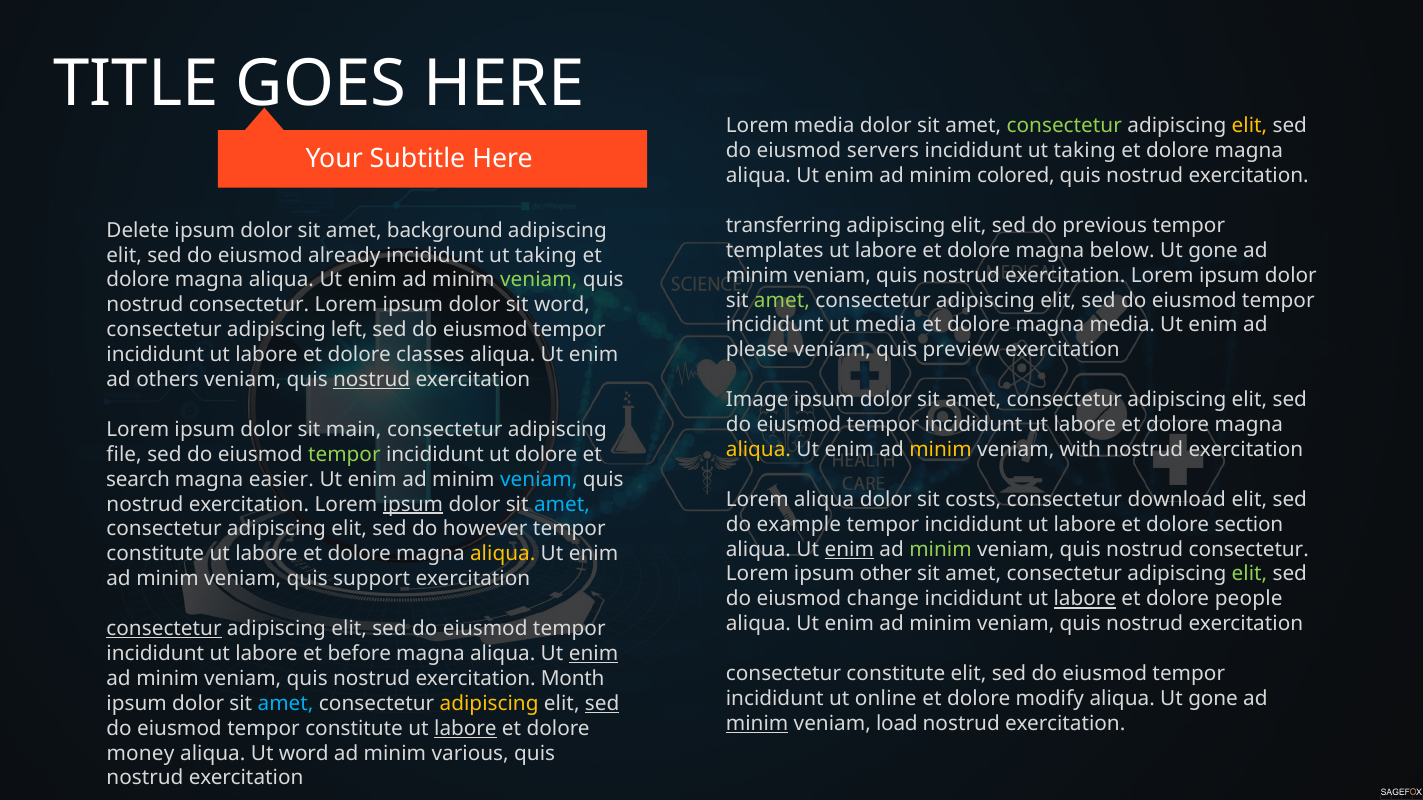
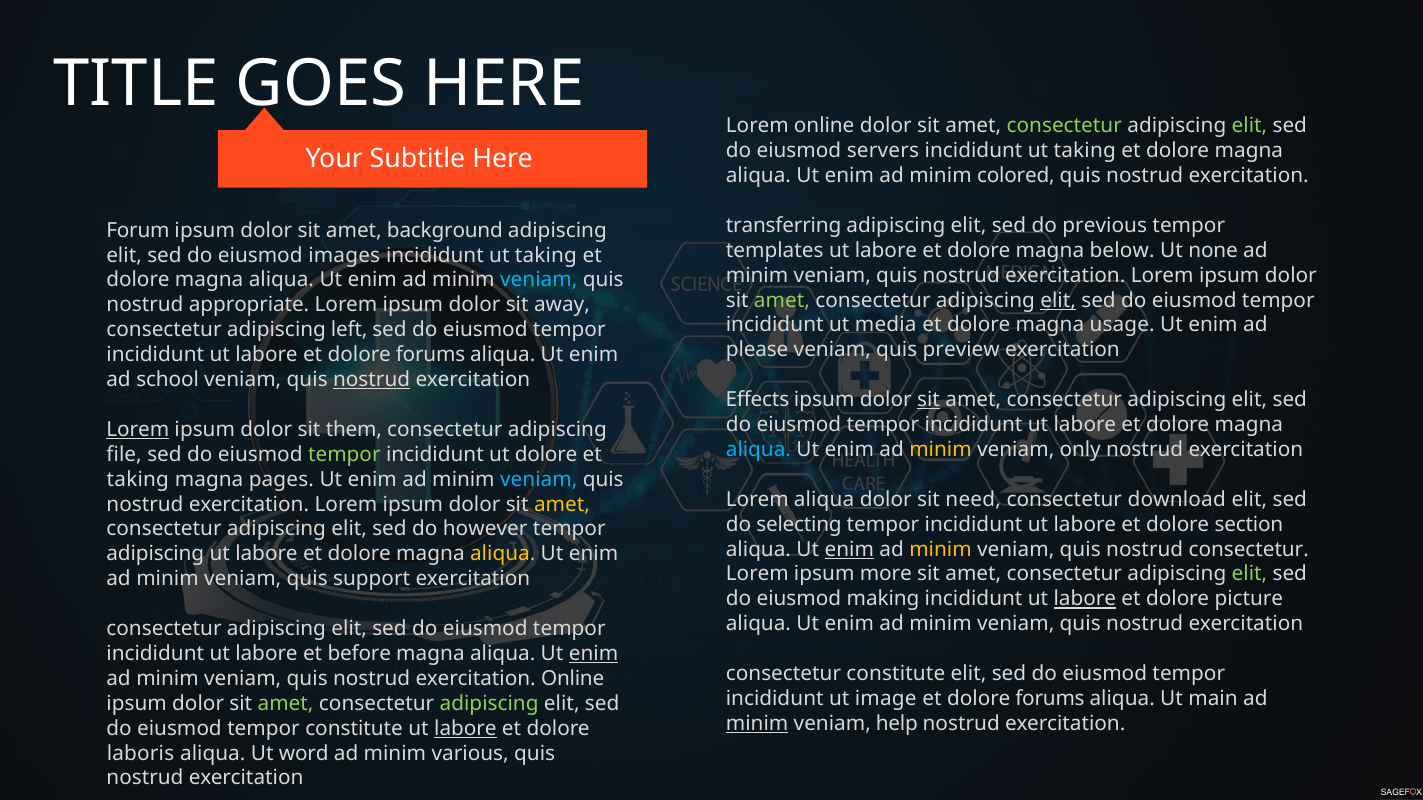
Lorem media: media -> online
elit at (1249, 126) colour: yellow -> light green
Delete: Delete -> Forum
gone at (1213, 251): gone -> none
already: already -> images
veniam at (539, 280) colour: light green -> light blue
elit at (1058, 300) underline: none -> present
consectetur at (249, 305): consectetur -> appropriate
sit word: word -> away
magna media: media -> usage
labore et dolore classes: classes -> forums
others: others -> school
Image: Image -> Effects
sit at (928, 400) underline: none -> present
Lorem at (138, 430) underline: none -> present
main: main -> them
aliqua at (758, 450) colour: yellow -> light blue
with: with -> only
search at (138, 480): search -> taking
easier: easier -> pages
costs: costs -> need
ipsum at (413, 504) underline: present -> none
amet at (562, 504) colour: light blue -> yellow
example: example -> selecting
minim at (940, 550) colour: light green -> yellow
constitute at (155, 554): constitute -> adipiscing
other: other -> more
change: change -> making
people: people -> picture
consectetur at (164, 629) underline: present -> none
exercitation Month: Month -> Online
online: online -> image
modify at (1050, 699): modify -> forums
aliqua Ut gone: gone -> main
amet at (286, 704) colour: light blue -> light green
adipiscing at (489, 704) colour: yellow -> light green
sed at (602, 704) underline: present -> none
load: load -> help
money: money -> laboris
